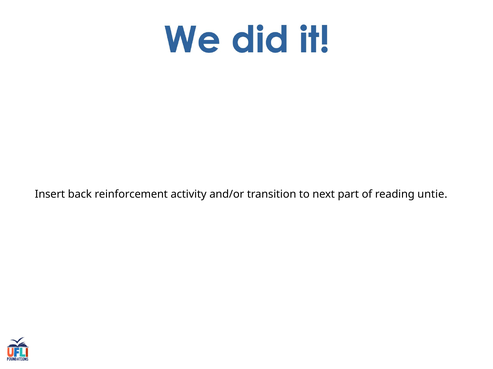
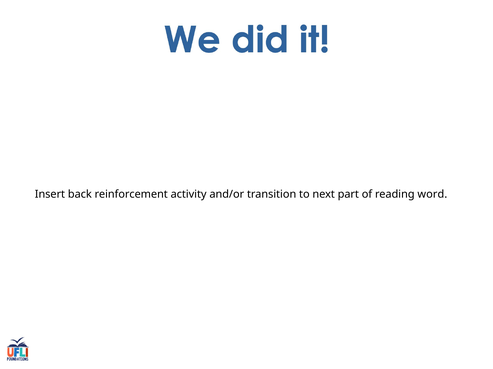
untie: untie -> word
